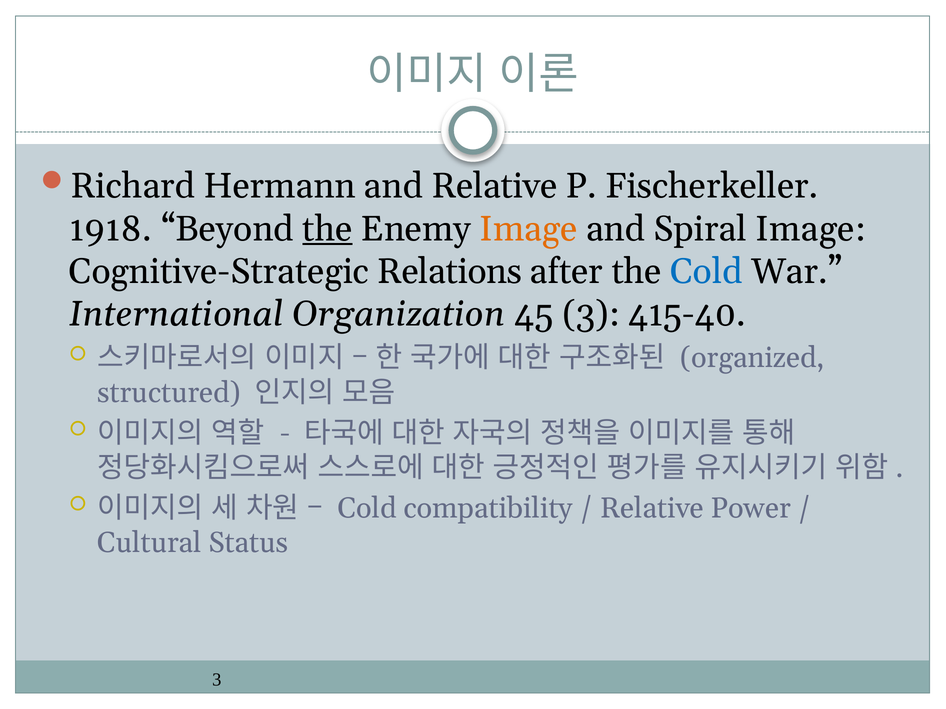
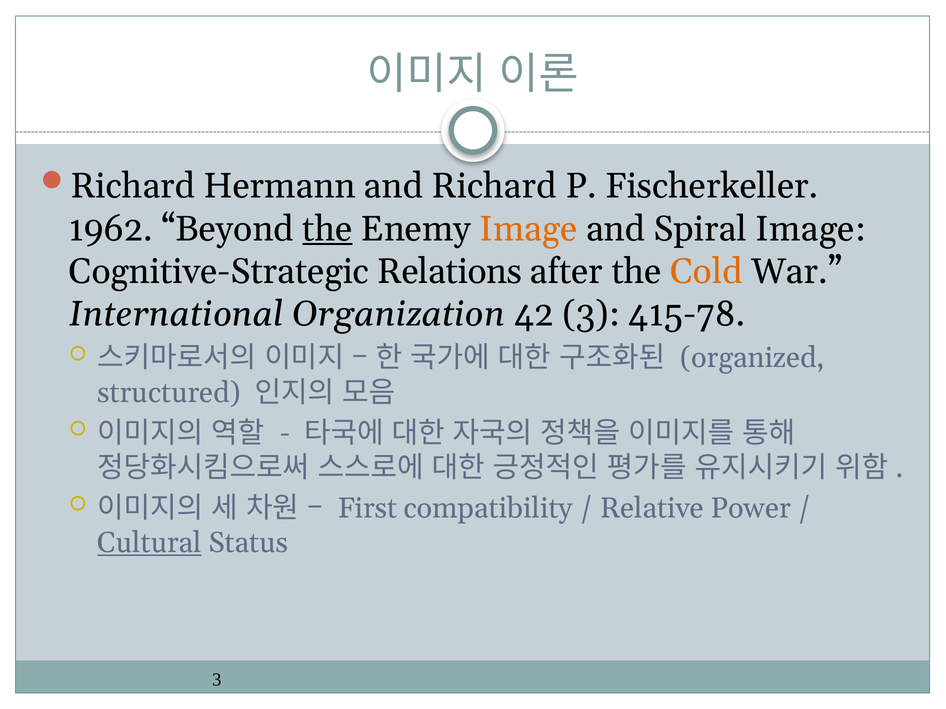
and Relative: Relative -> Richard
1918: 1918 -> 1962
Cold at (706, 272) colour: blue -> orange
45: 45 -> 42
415-40: 415-40 -> 415-78
Cold at (367, 508): Cold -> First
Cultural underline: none -> present
